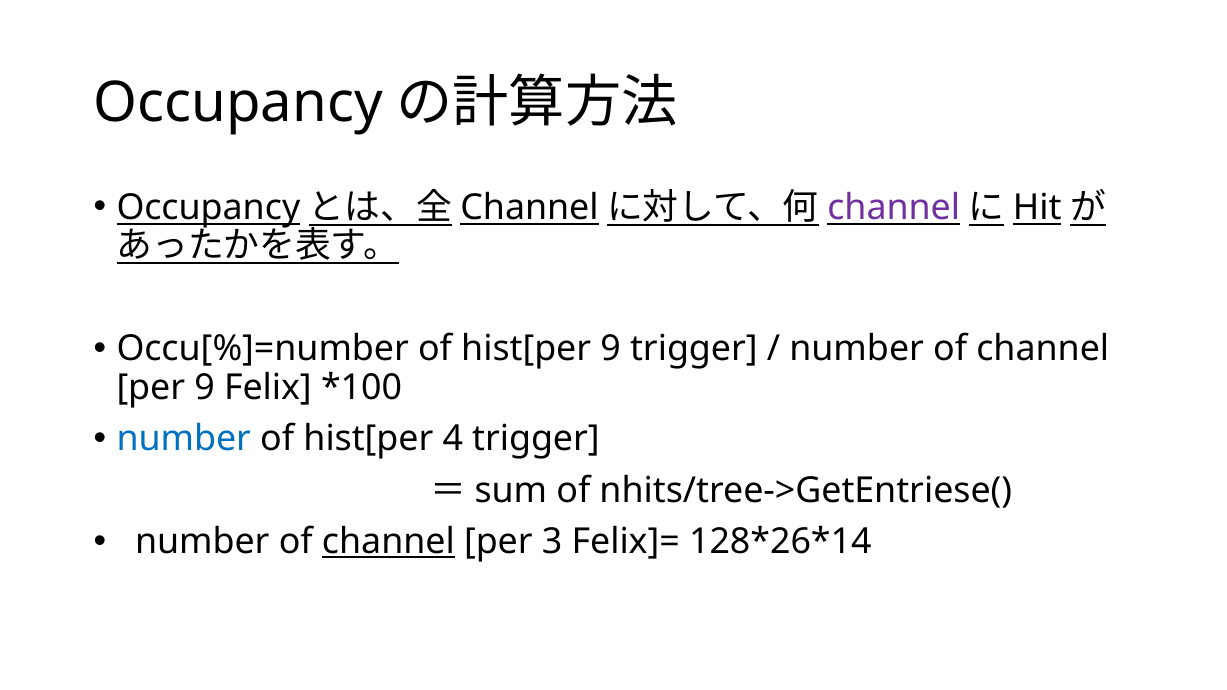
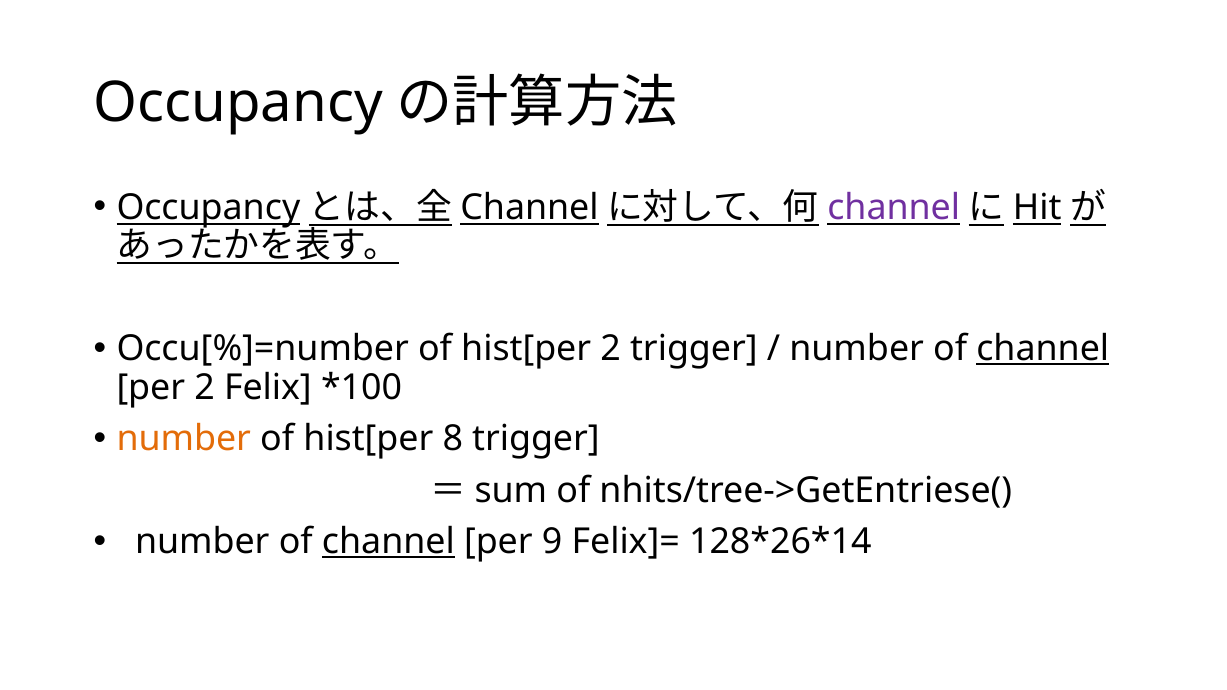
hist[per 9: 9 -> 2
channel at (1043, 349) underline: none -> present
per 9: 9 -> 2
number at (184, 439) colour: blue -> orange
4: 4 -> 8
3: 3 -> 9
